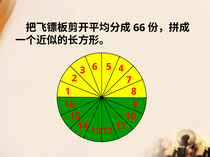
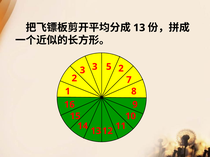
66 at (139, 28): 66 -> 13
3 6: 6 -> 3
5 4: 4 -> 2
